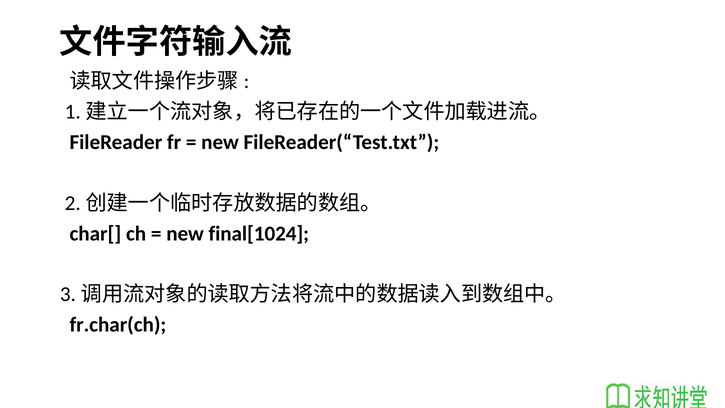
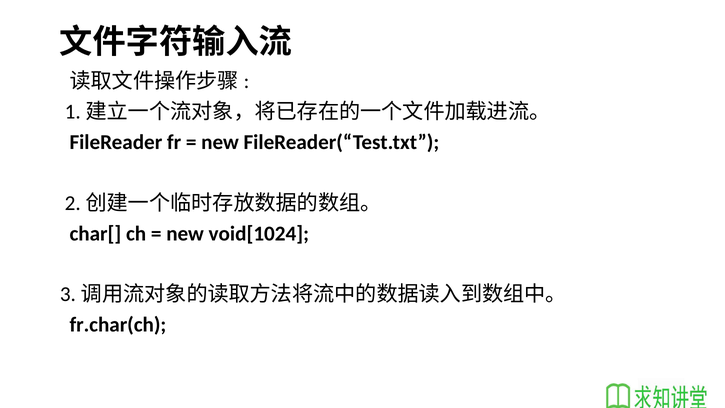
final[1024: final[1024 -> void[1024
